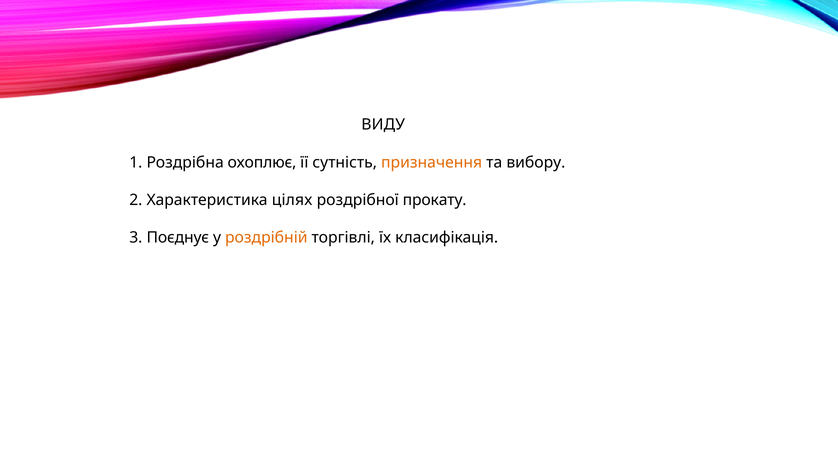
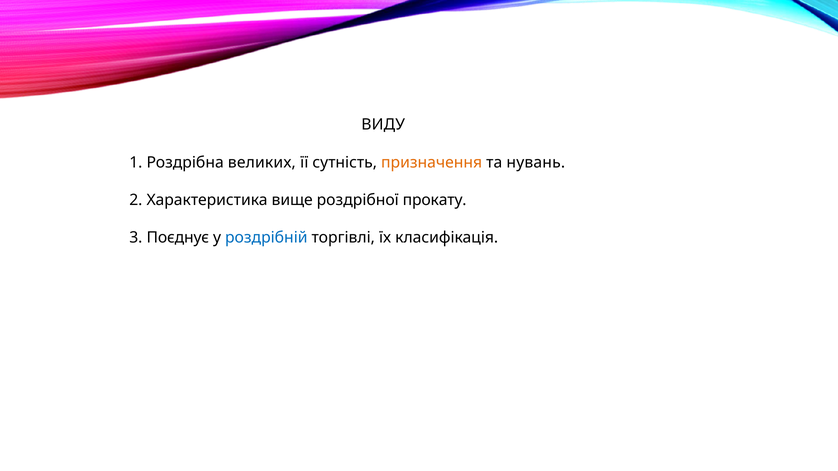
охоплює: охоплює -> великих
вибору: вибору -> нувань
цілях: цілях -> вище
роздрібній colour: orange -> blue
